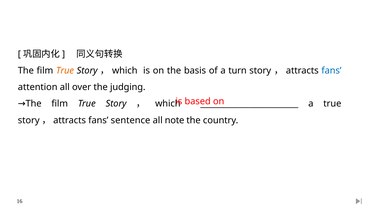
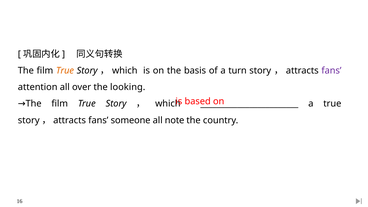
fans at (331, 71) colour: blue -> purple
judging: judging -> looking
sentence: sentence -> someone
